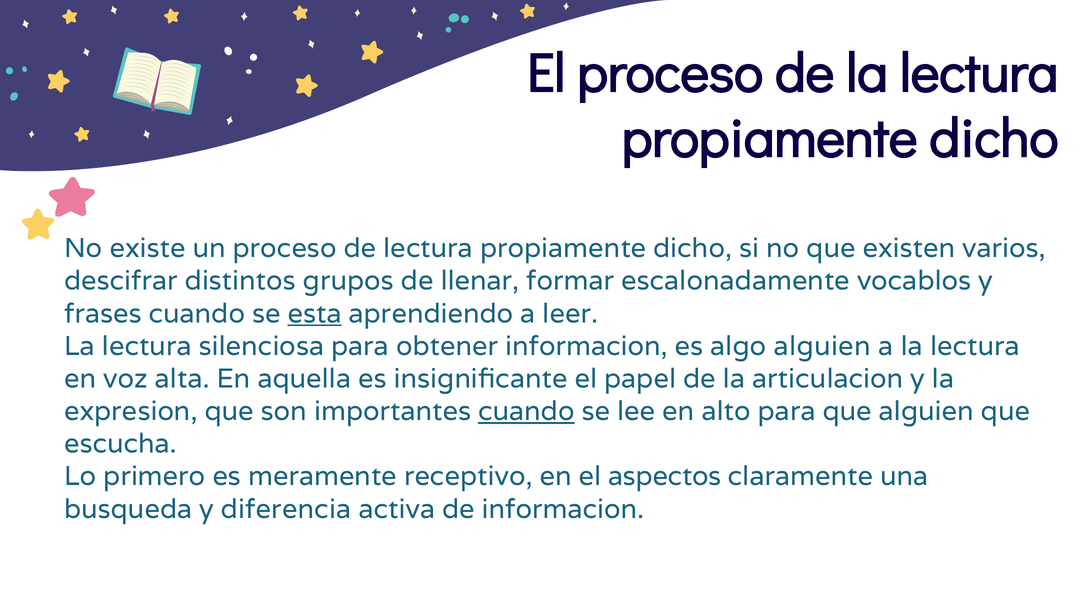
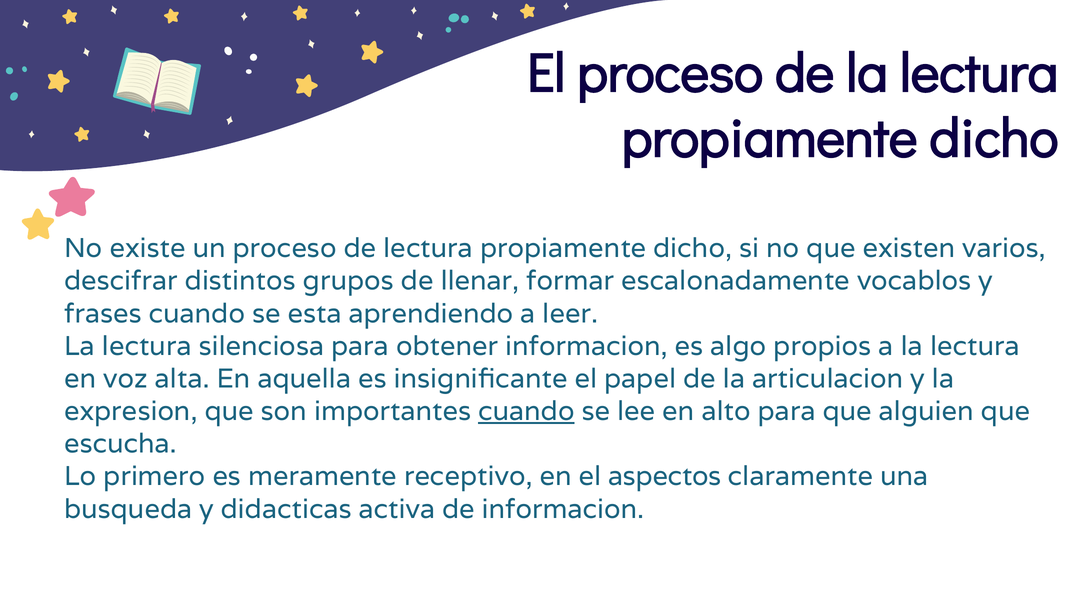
esta underline: present -> none
algo alguien: alguien -> propios
diferencia: diferencia -> didacticas
